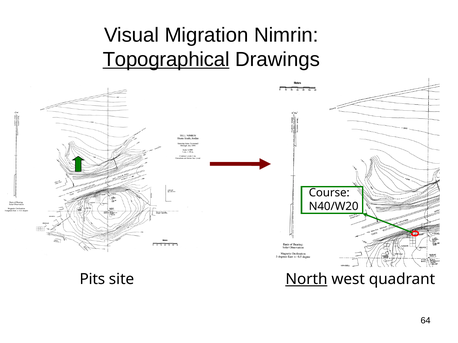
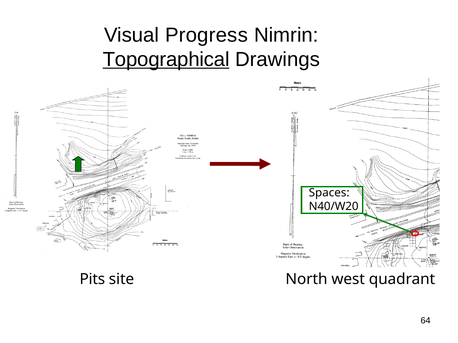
Migration: Migration -> Progress
Course: Course -> Spaces
North underline: present -> none
